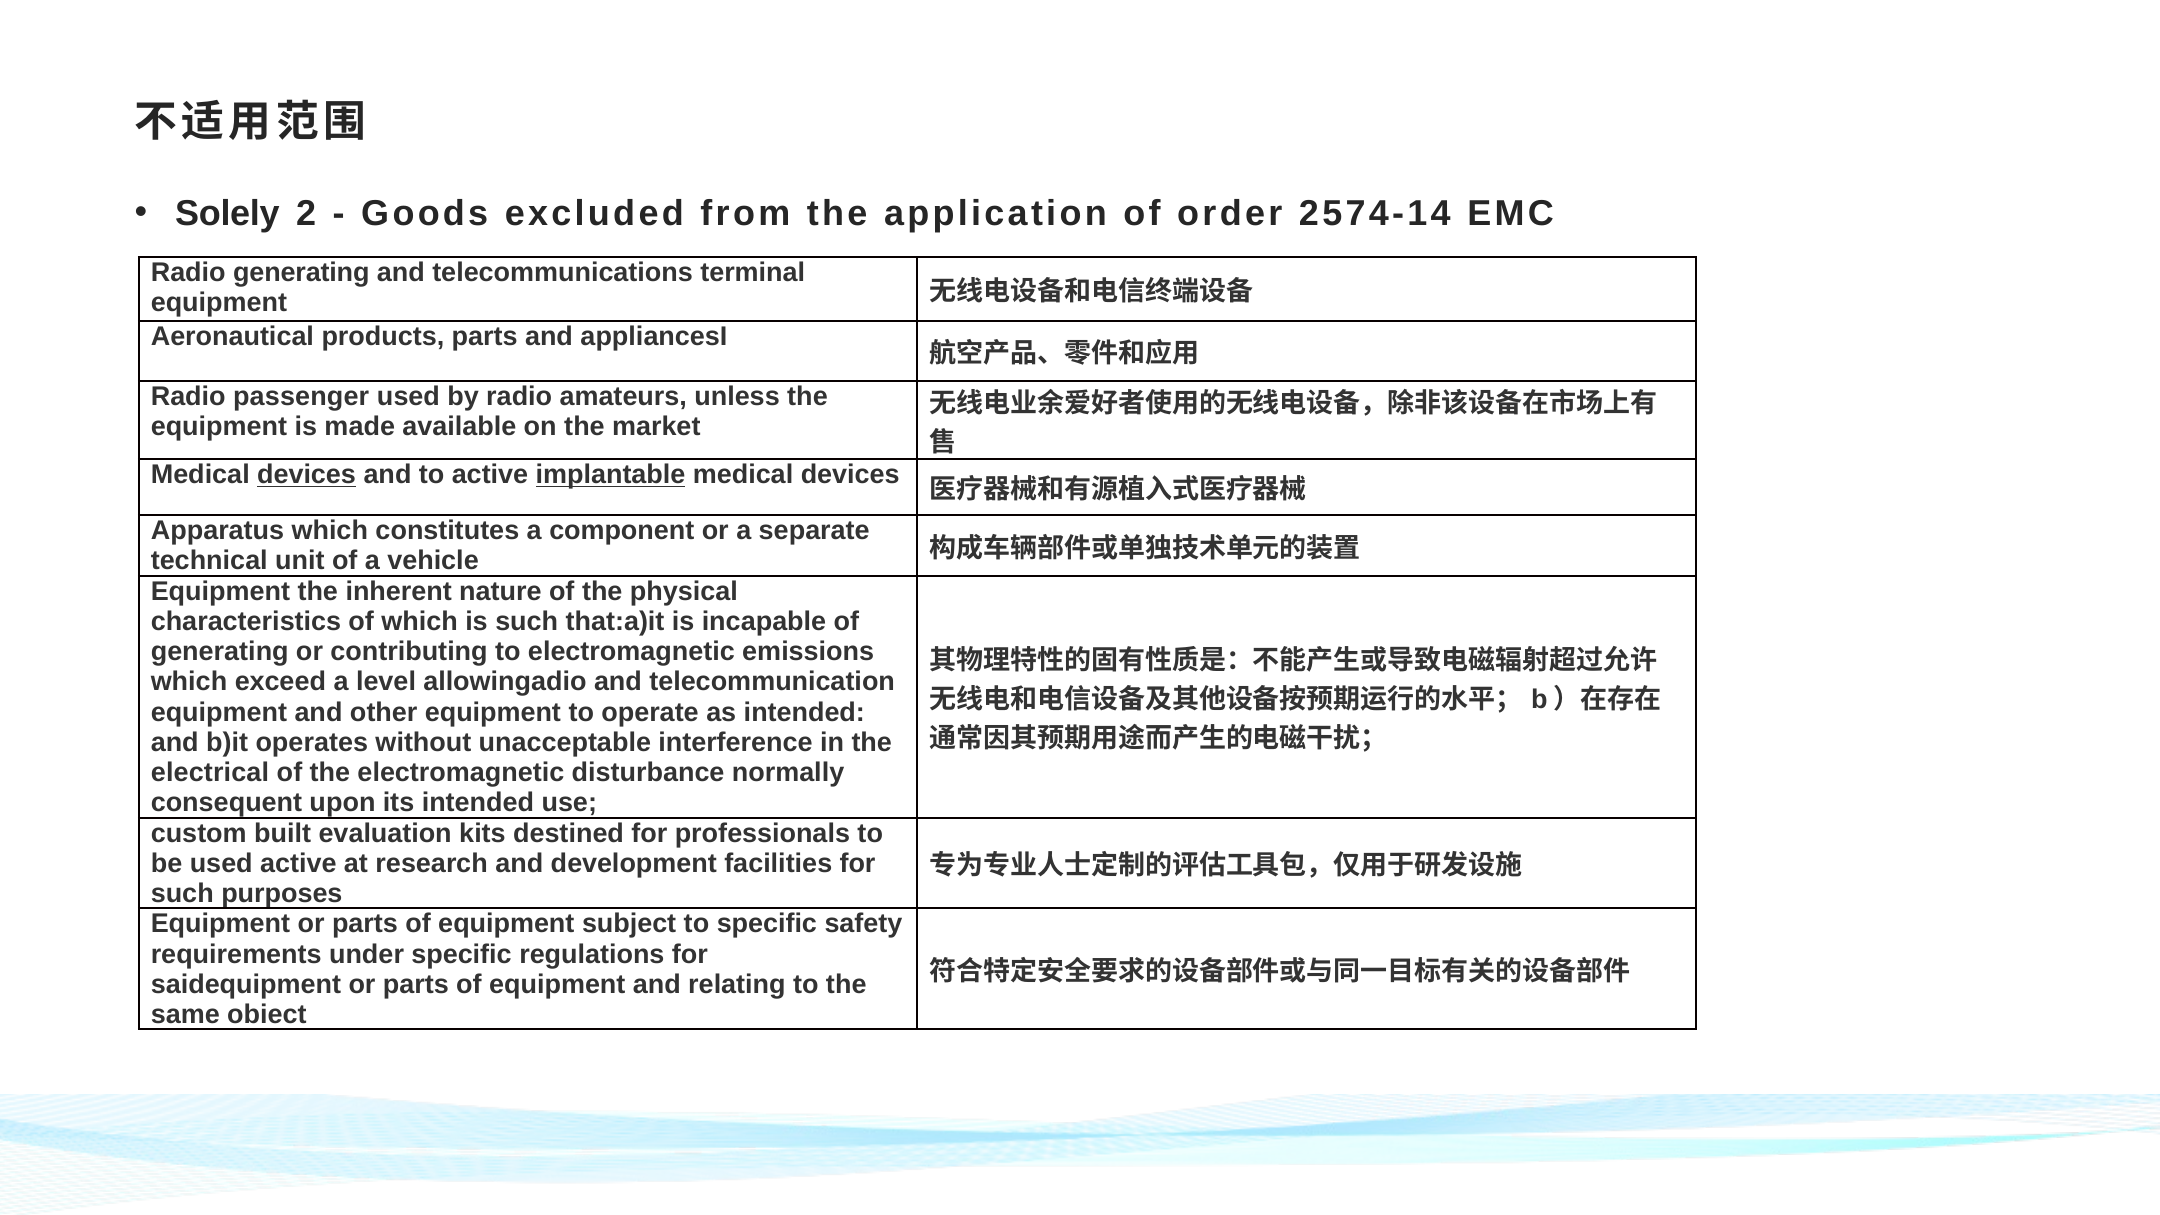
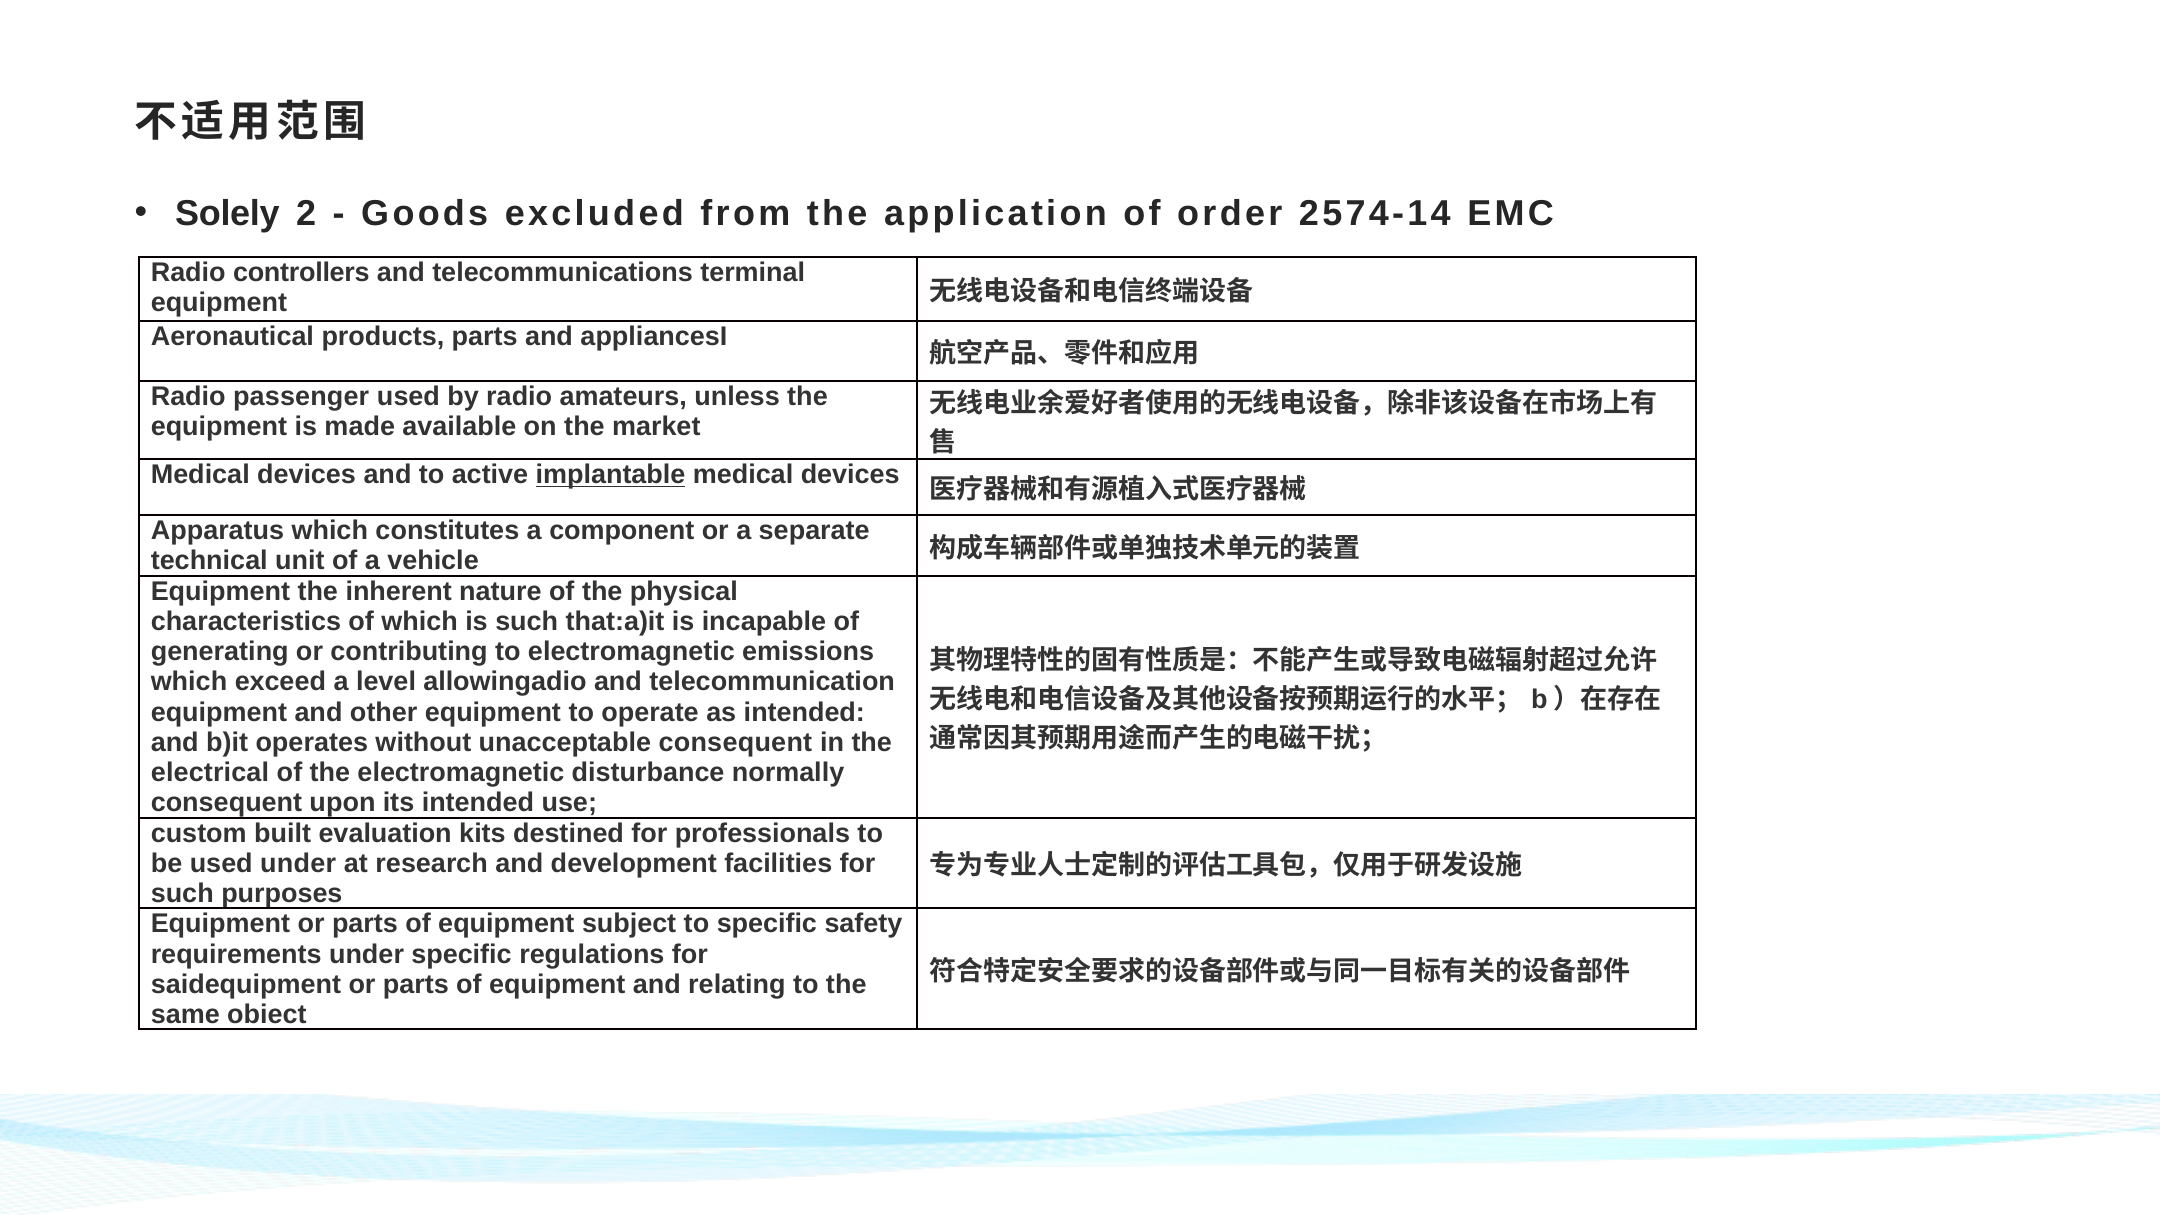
Radio generating: generating -> controllers
devices at (307, 475) underline: present -> none
unacceptable interference: interference -> consequent
used active: active -> under
